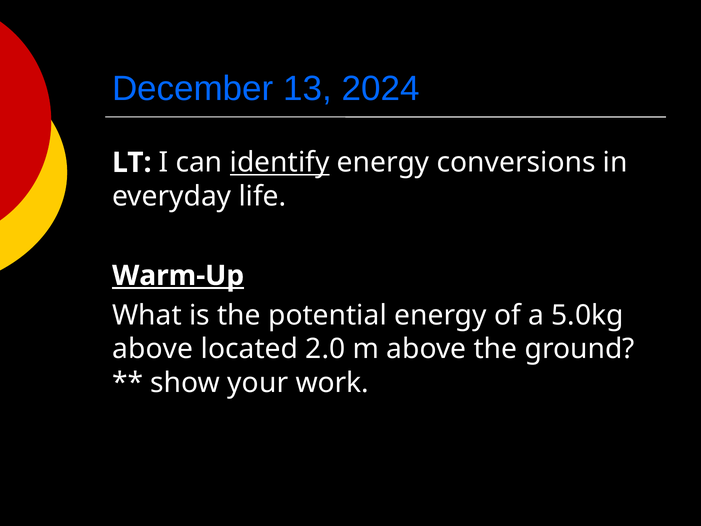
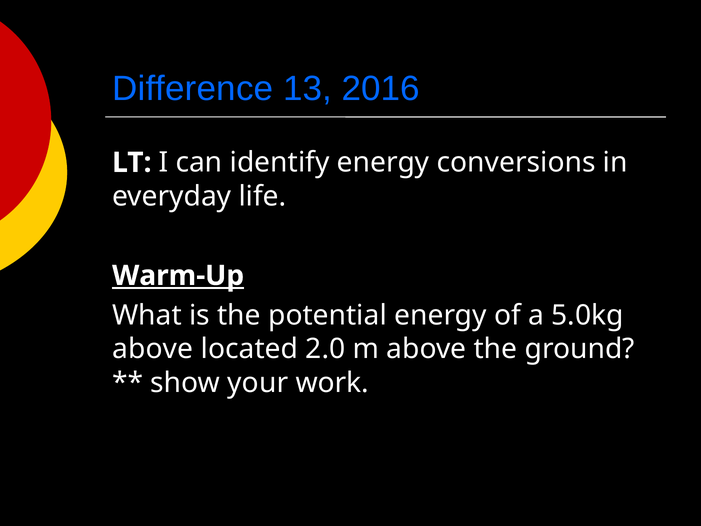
December: December -> Difference
2024: 2024 -> 2016
identify underline: present -> none
